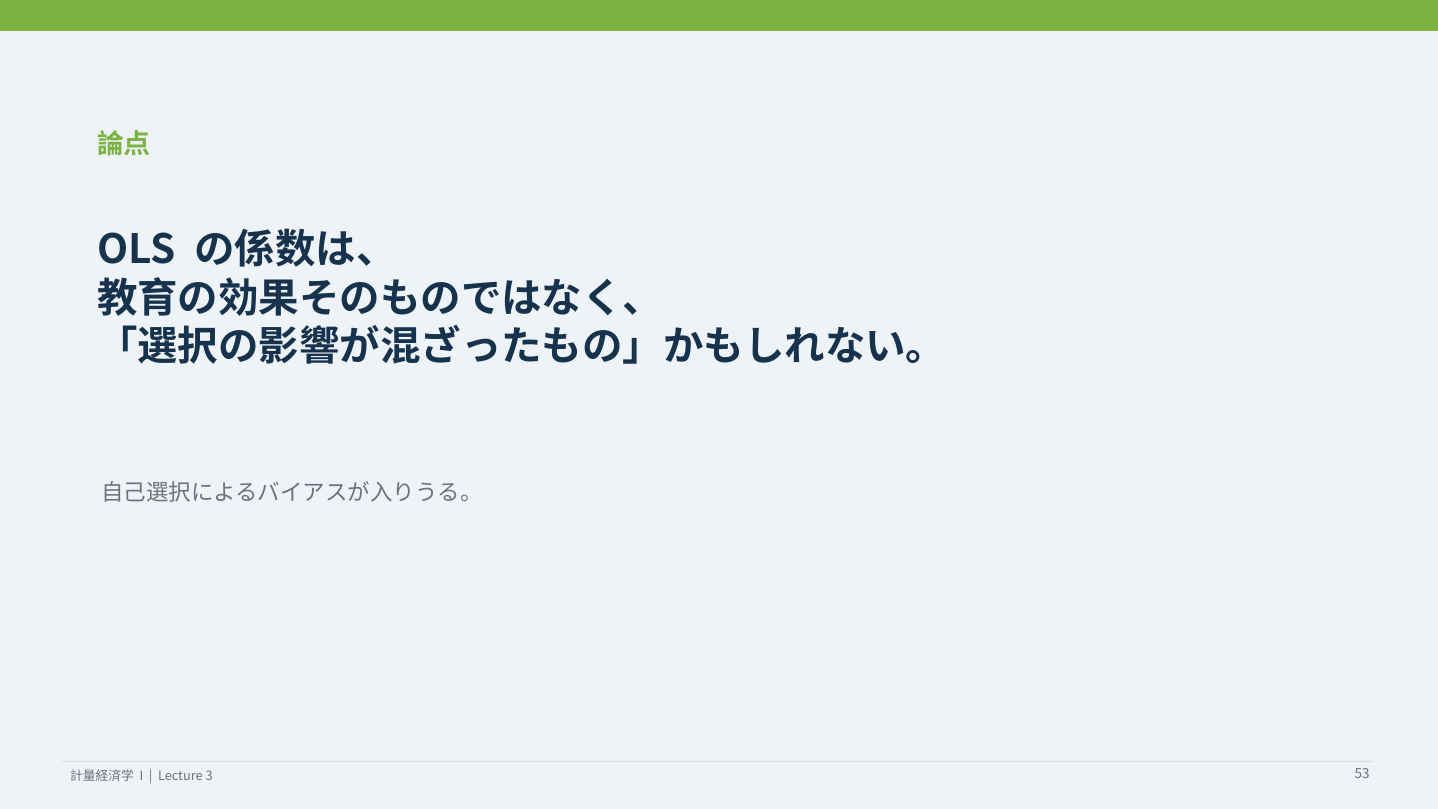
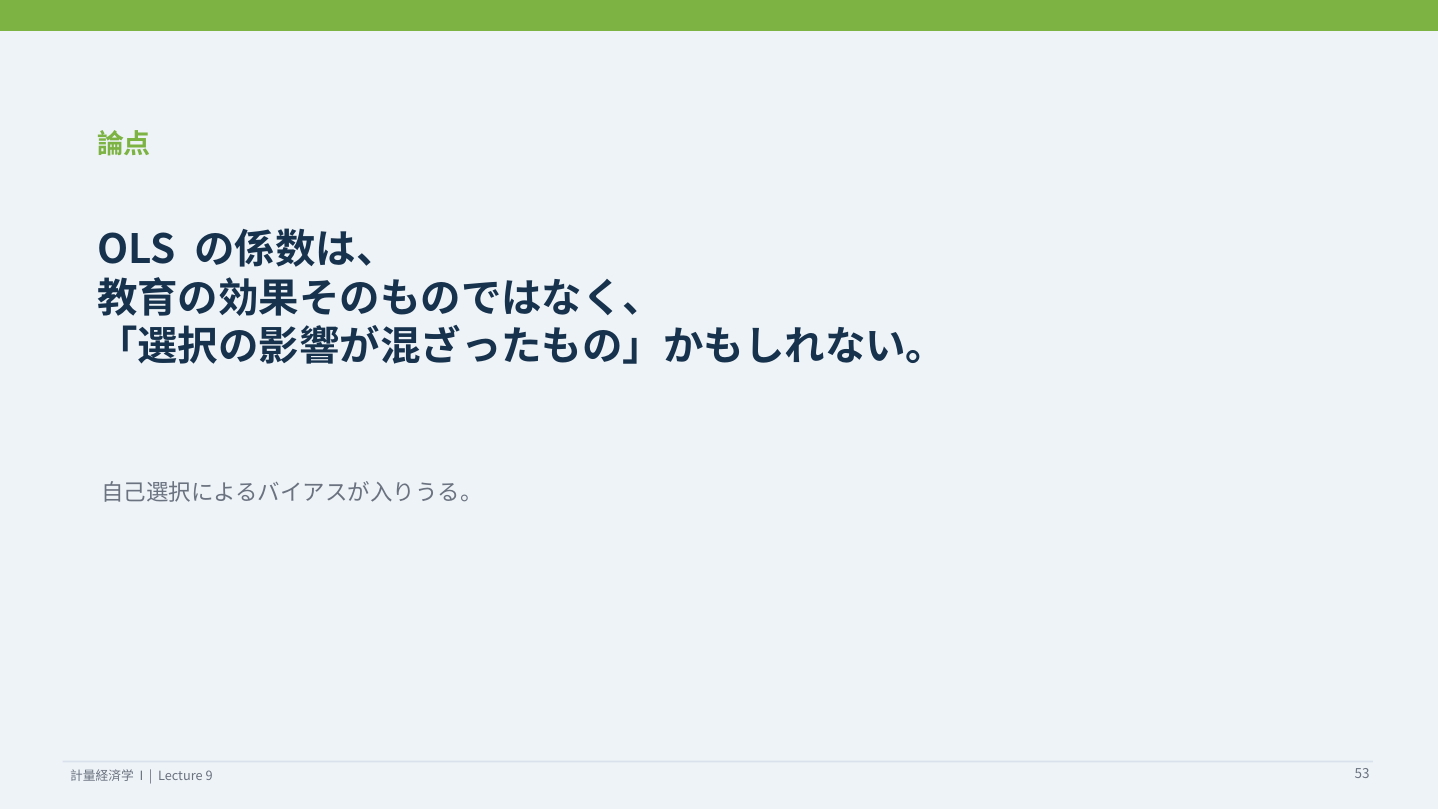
3: 3 -> 9
